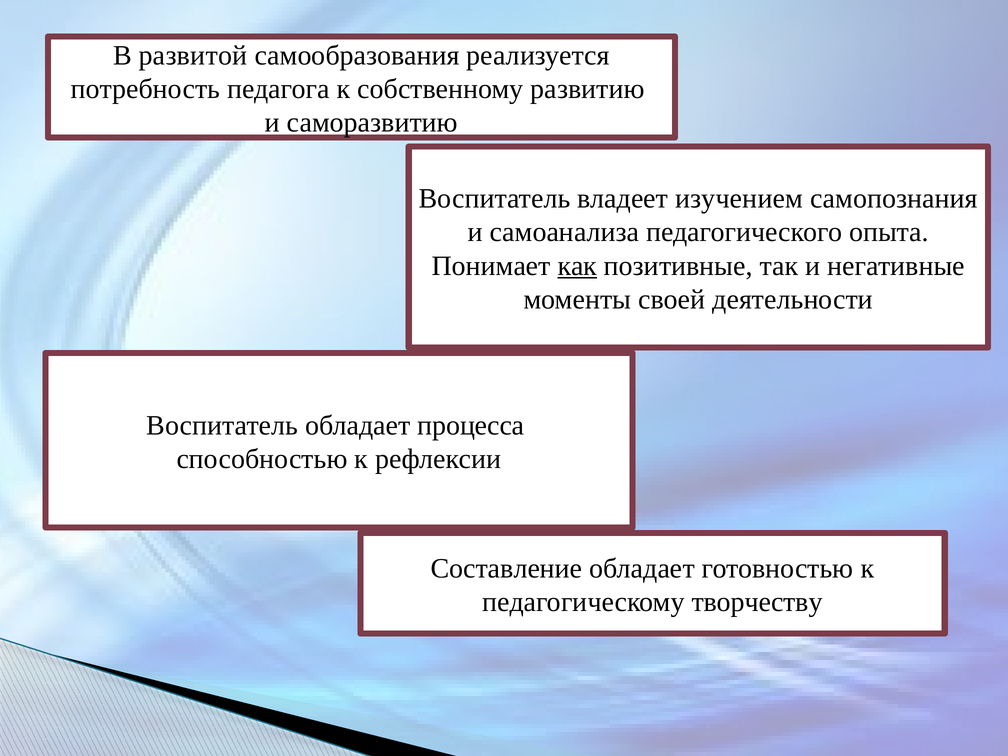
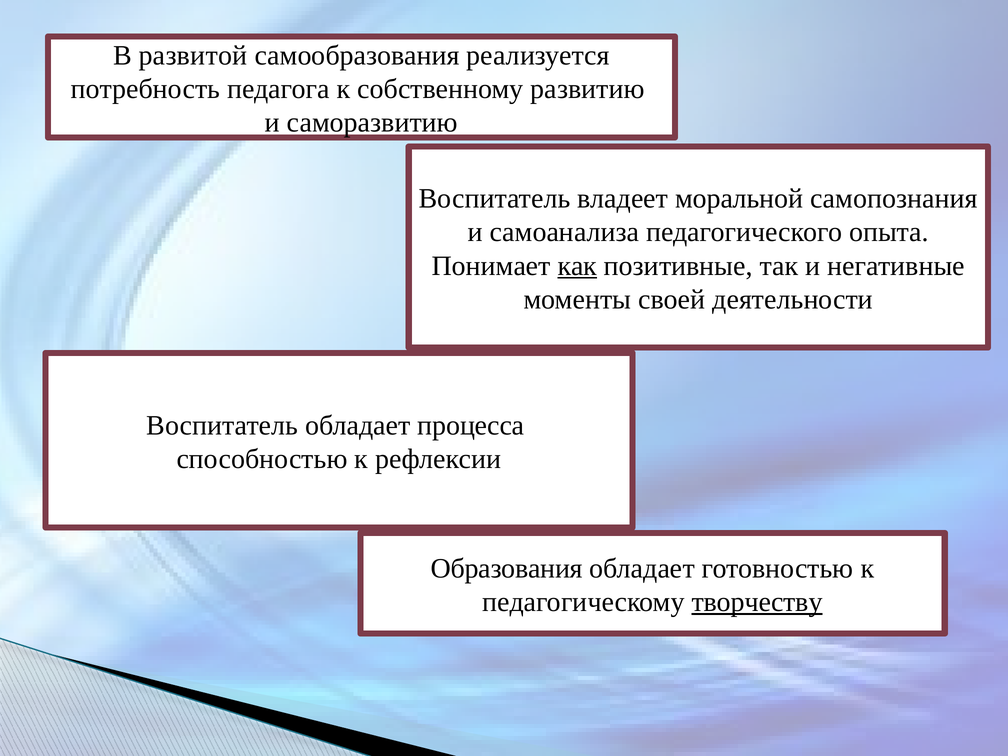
изучением: изучением -> моральной
Составление: Составление -> Образования
творчеству underline: none -> present
